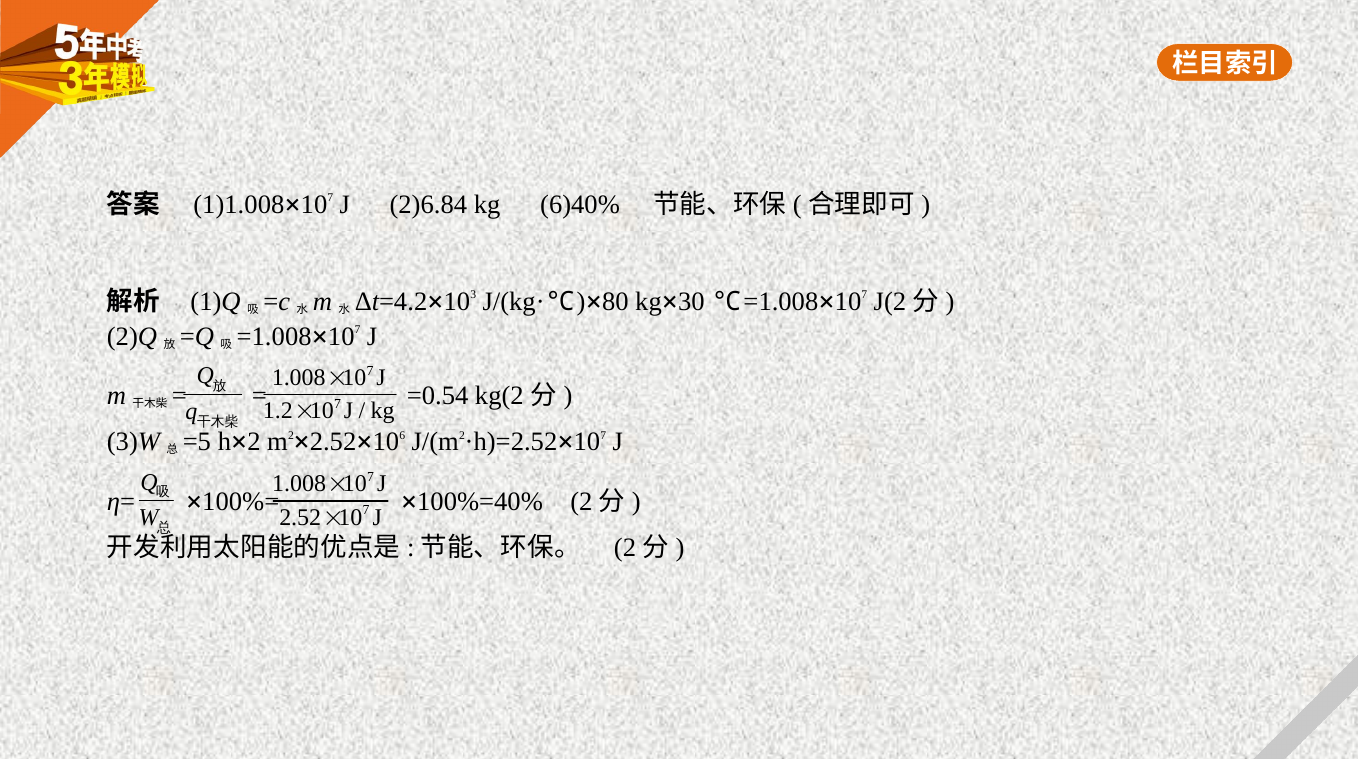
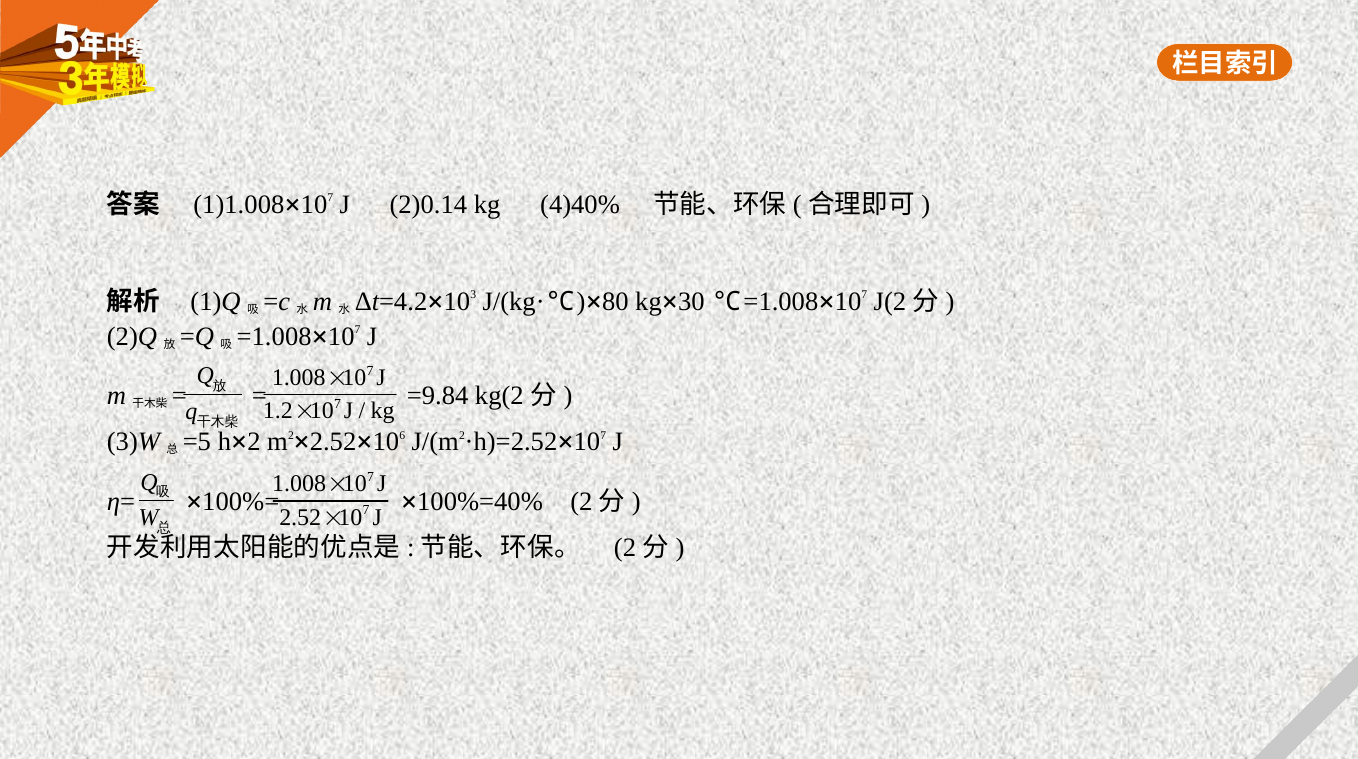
2)6.84: 2)6.84 -> 2)0.14
6)40%: 6)40% -> 4)40%
=0.54: =0.54 -> =9.84
